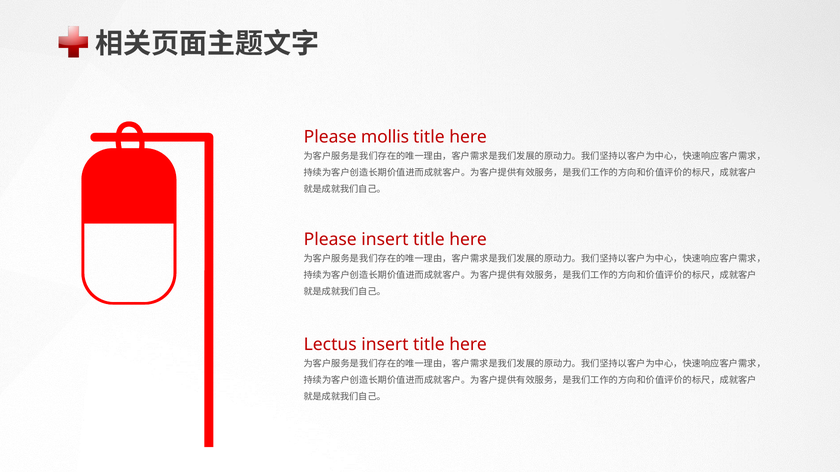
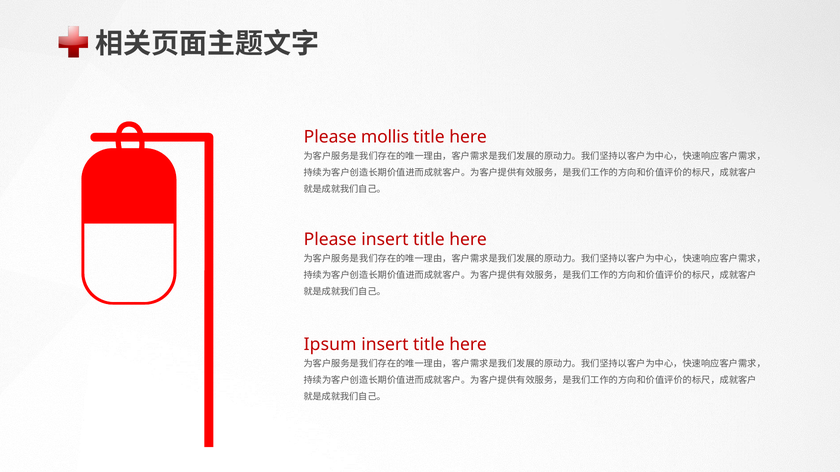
Lectus: Lectus -> Ipsum
